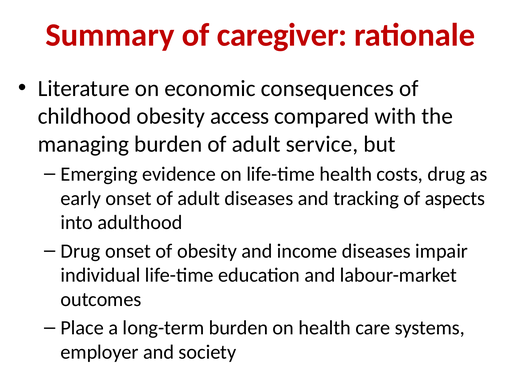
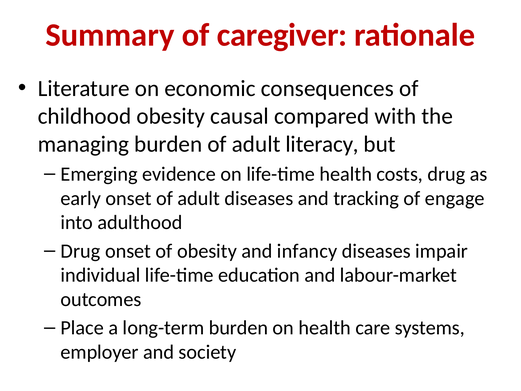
access: access -> causal
service: service -> literacy
aspects: aspects -> engage
income: income -> infancy
